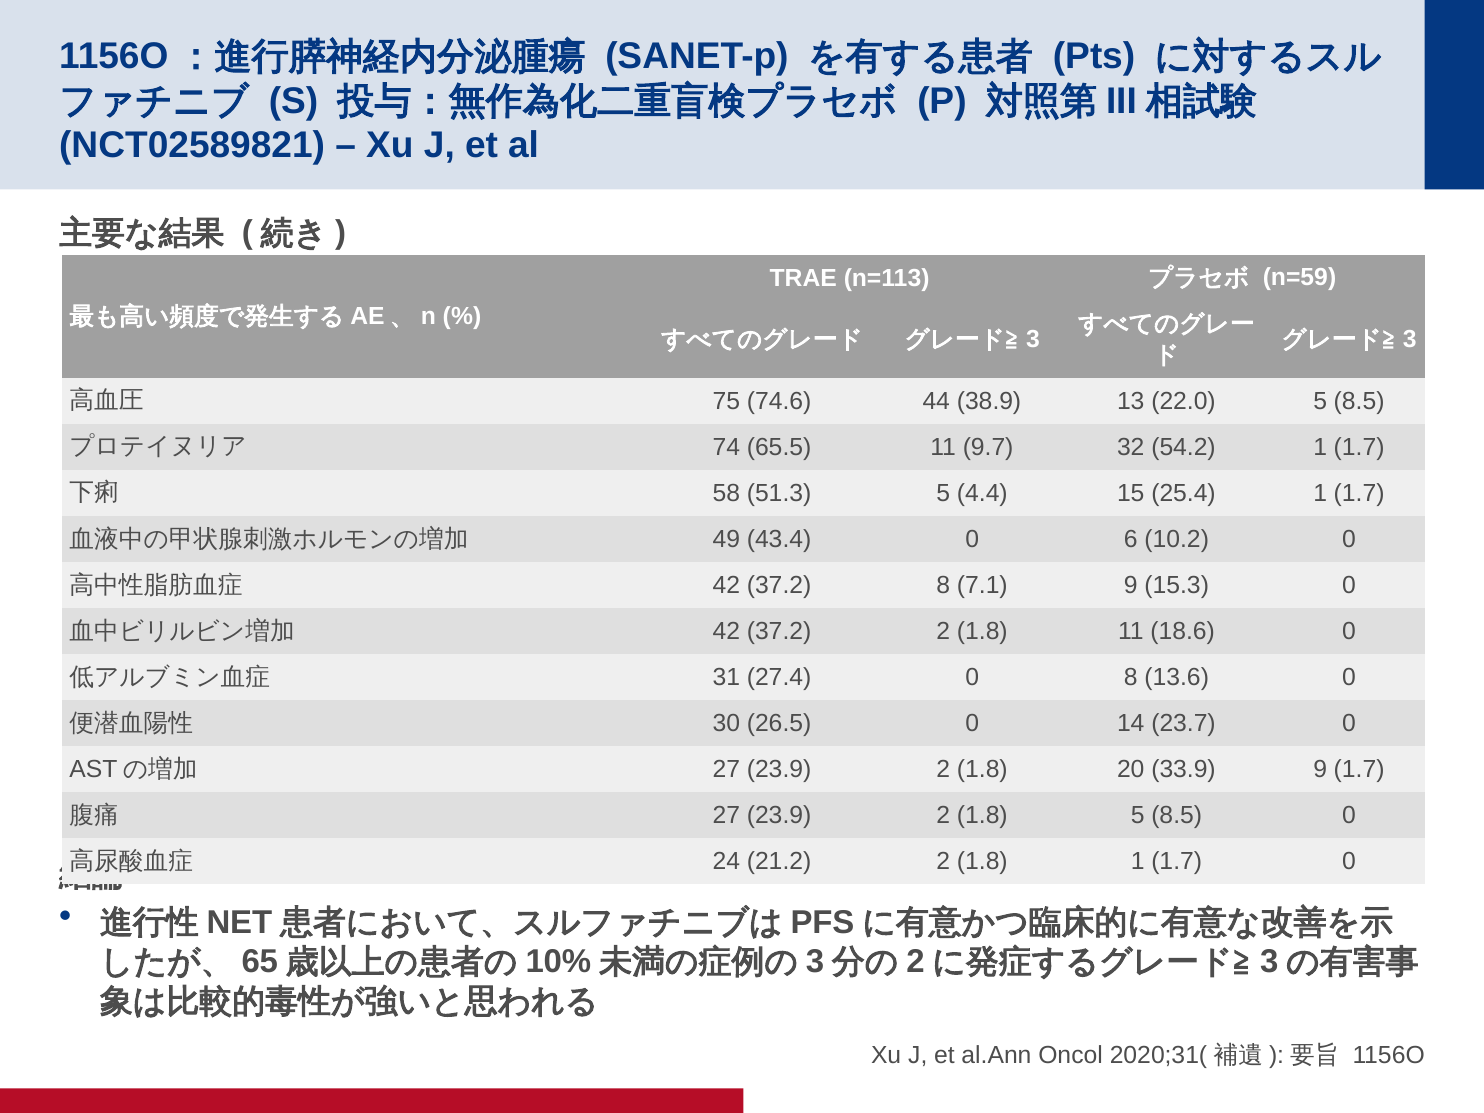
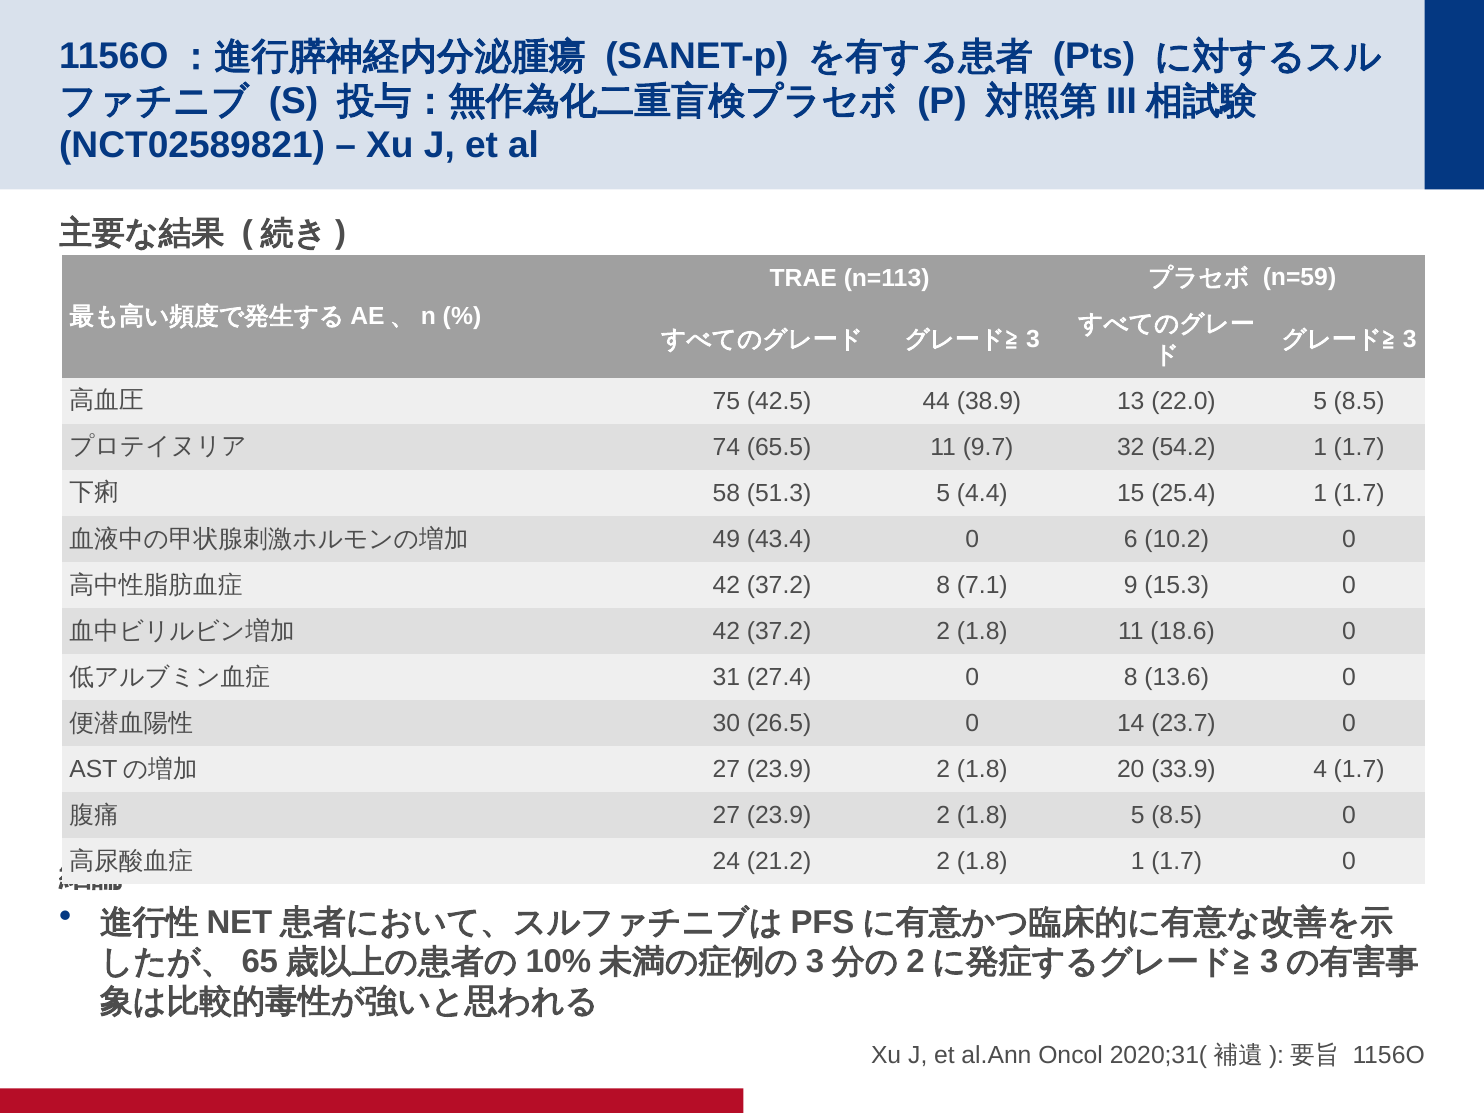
74.6: 74.6 -> 42.5
33.9 9: 9 -> 4
